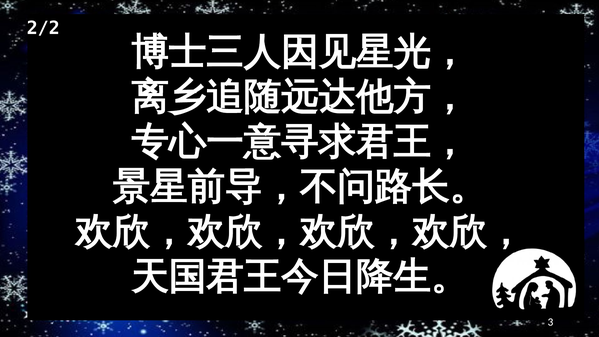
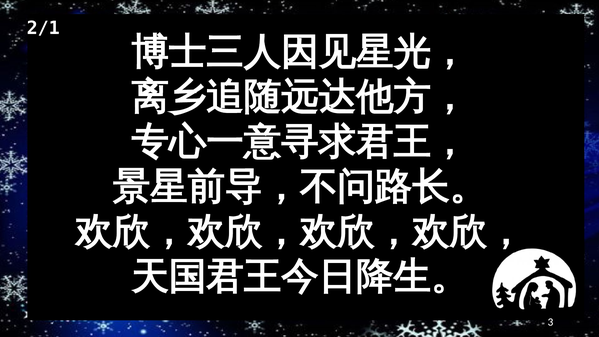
2/2: 2/2 -> 2/1
